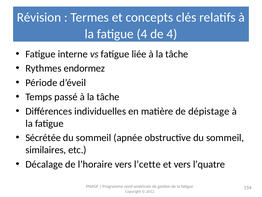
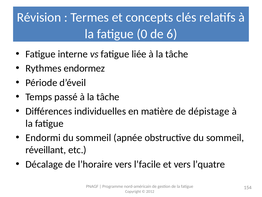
fatigue 4: 4 -> 0
de 4: 4 -> 6
Sécrétée: Sécrétée -> Endormi
similaires: similaires -> réveillant
l’cette: l’cette -> l’facile
